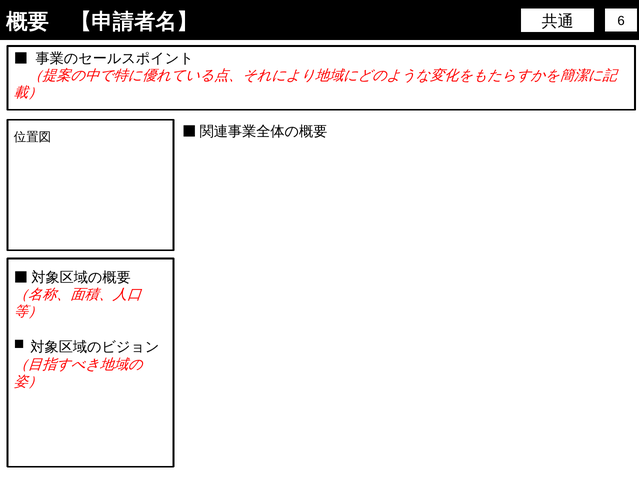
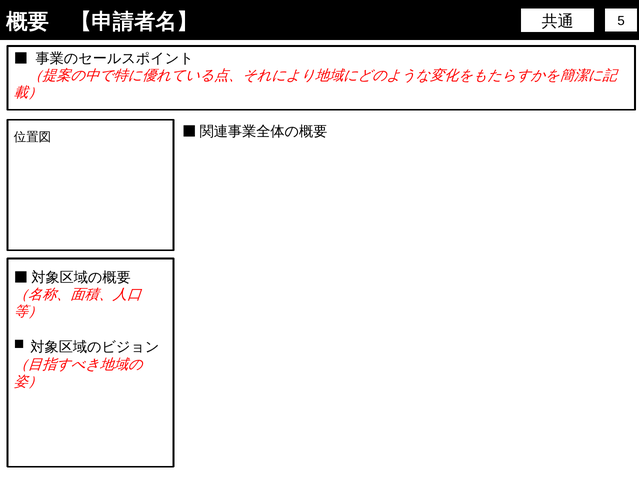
6: 6 -> 5
